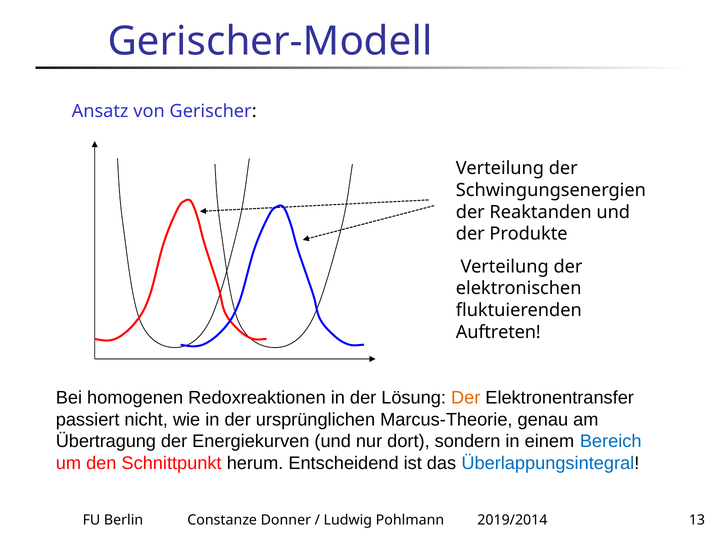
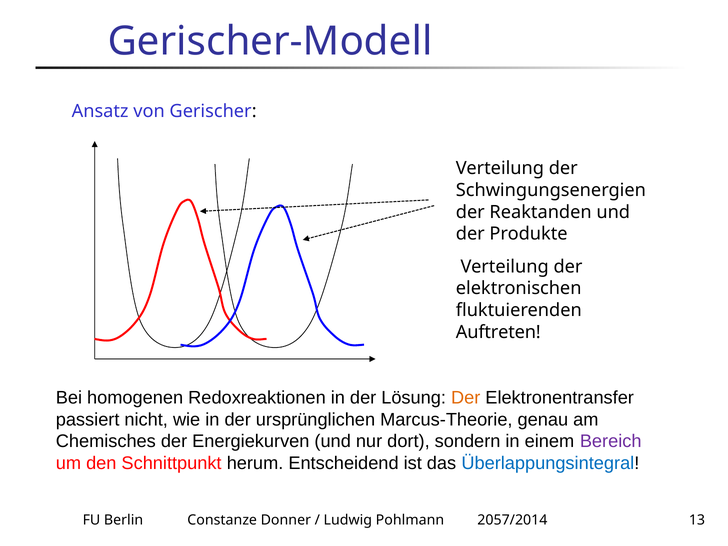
Übertragung: Übertragung -> Chemisches
Bereich colour: blue -> purple
2019/2014: 2019/2014 -> 2057/2014
